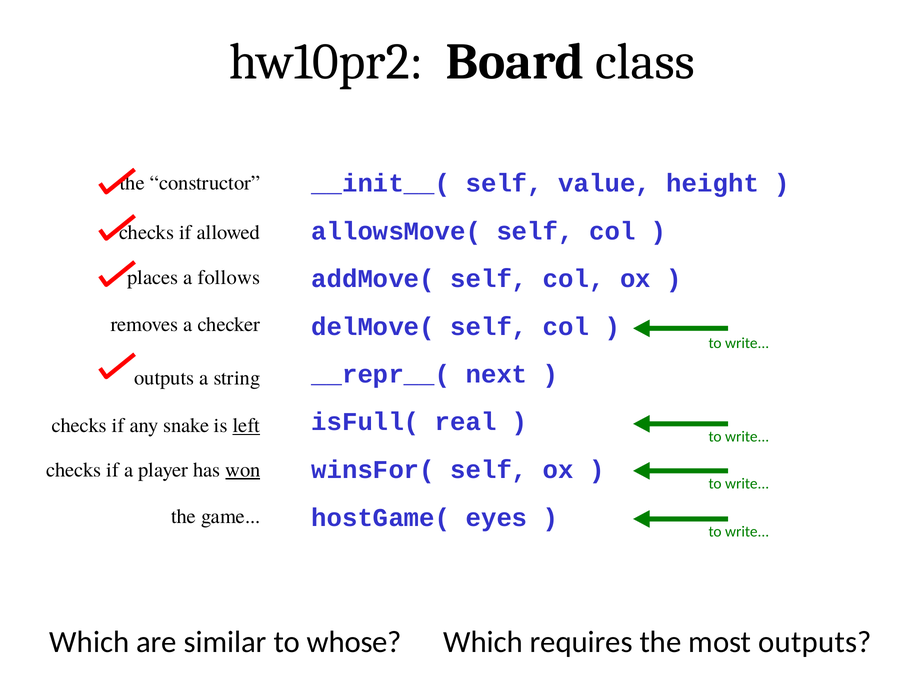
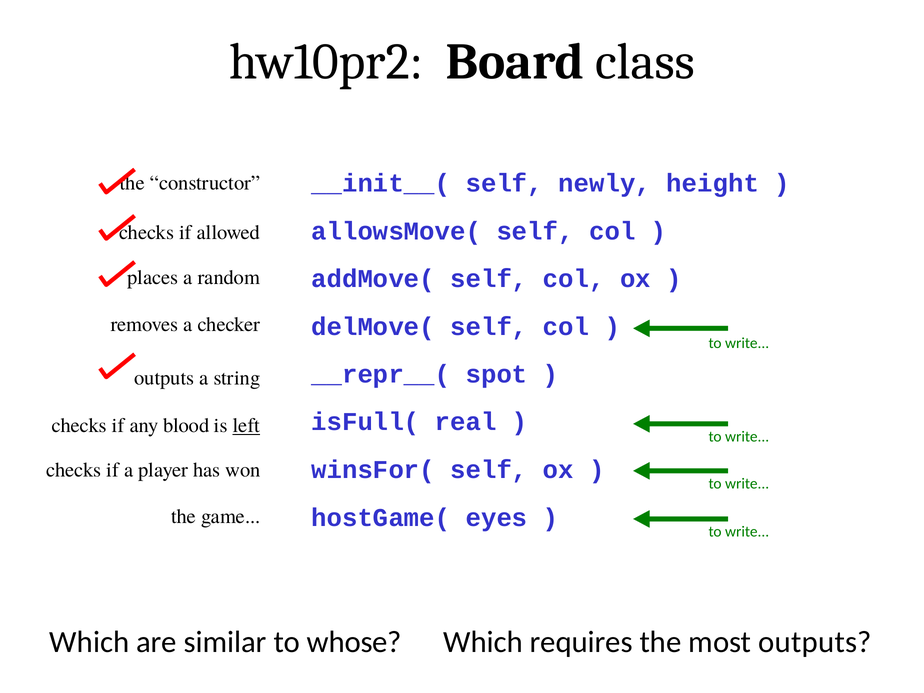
value: value -> newly
follows: follows -> random
next: next -> spot
snake: snake -> blood
won underline: present -> none
